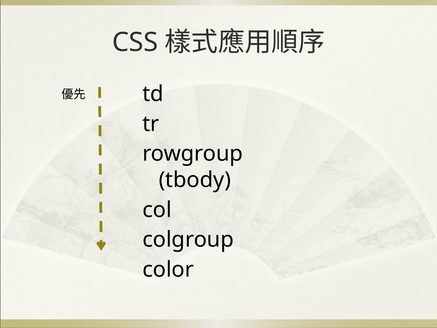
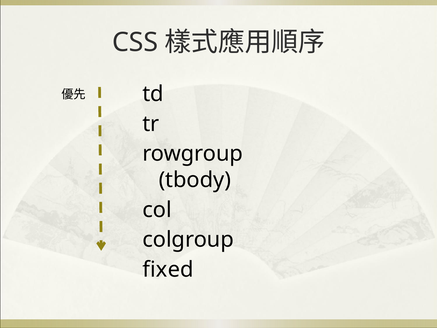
color: color -> fixed
